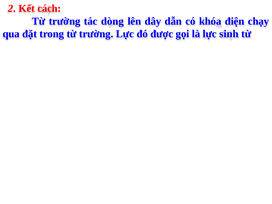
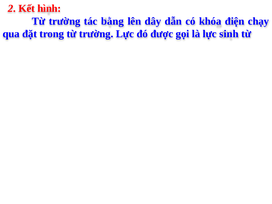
cách: cách -> hình
dòng: dòng -> bằng
